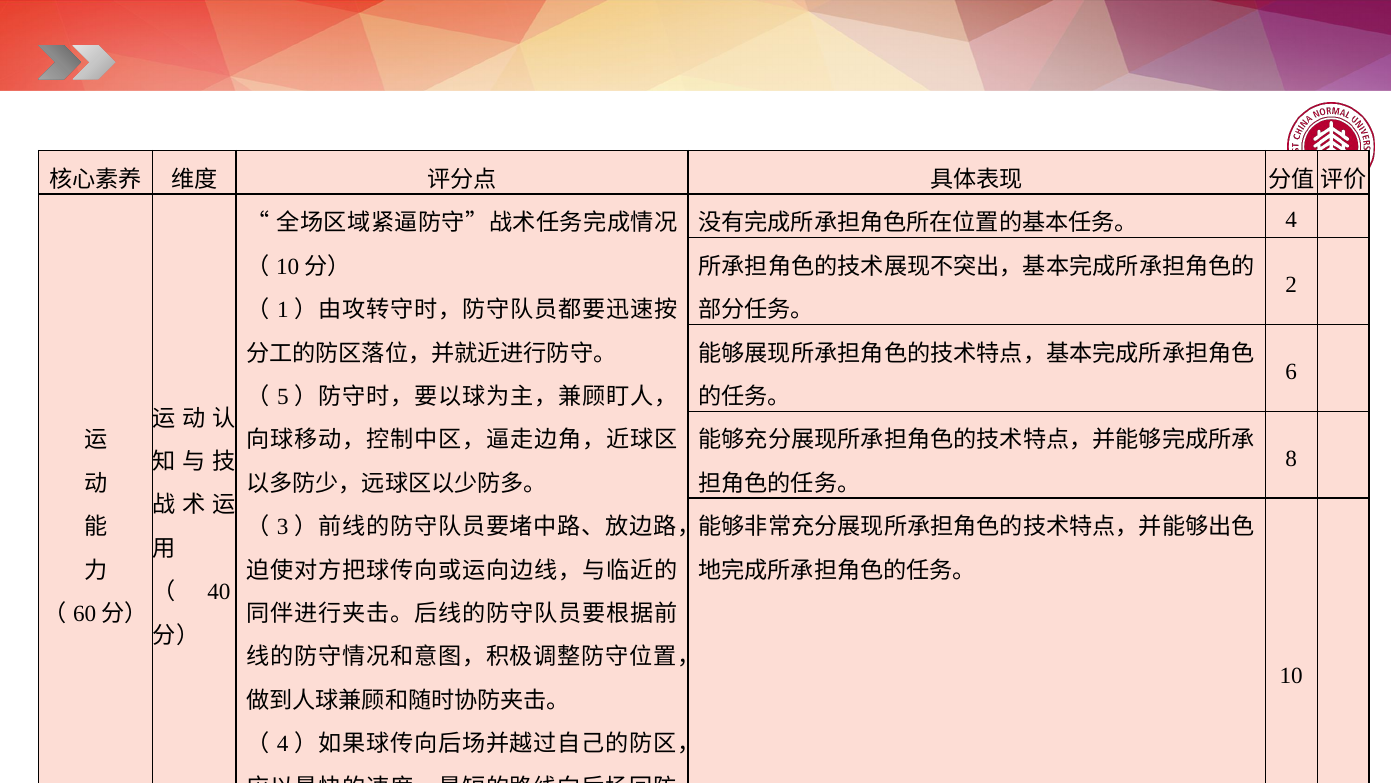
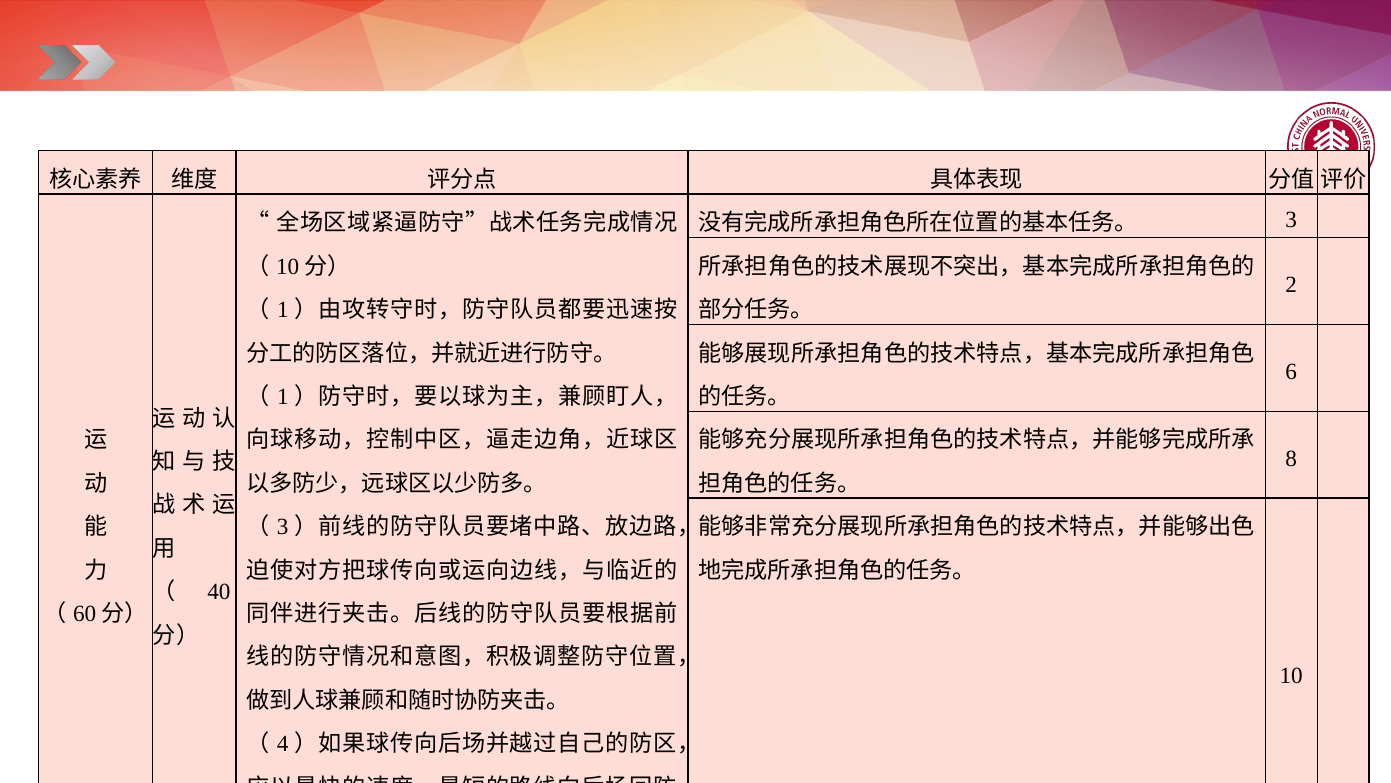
4 at (1291, 220): 4 -> 3
5 at (283, 397): 5 -> 1
